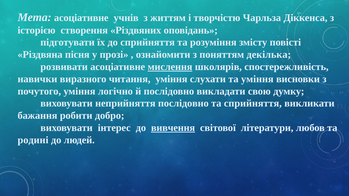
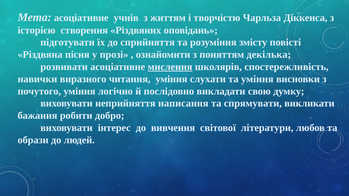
неприйняття послідовно: послідовно -> написання
та сприйняття: сприйняття -> спрямувати
вивчення underline: present -> none
родині: родині -> образи
